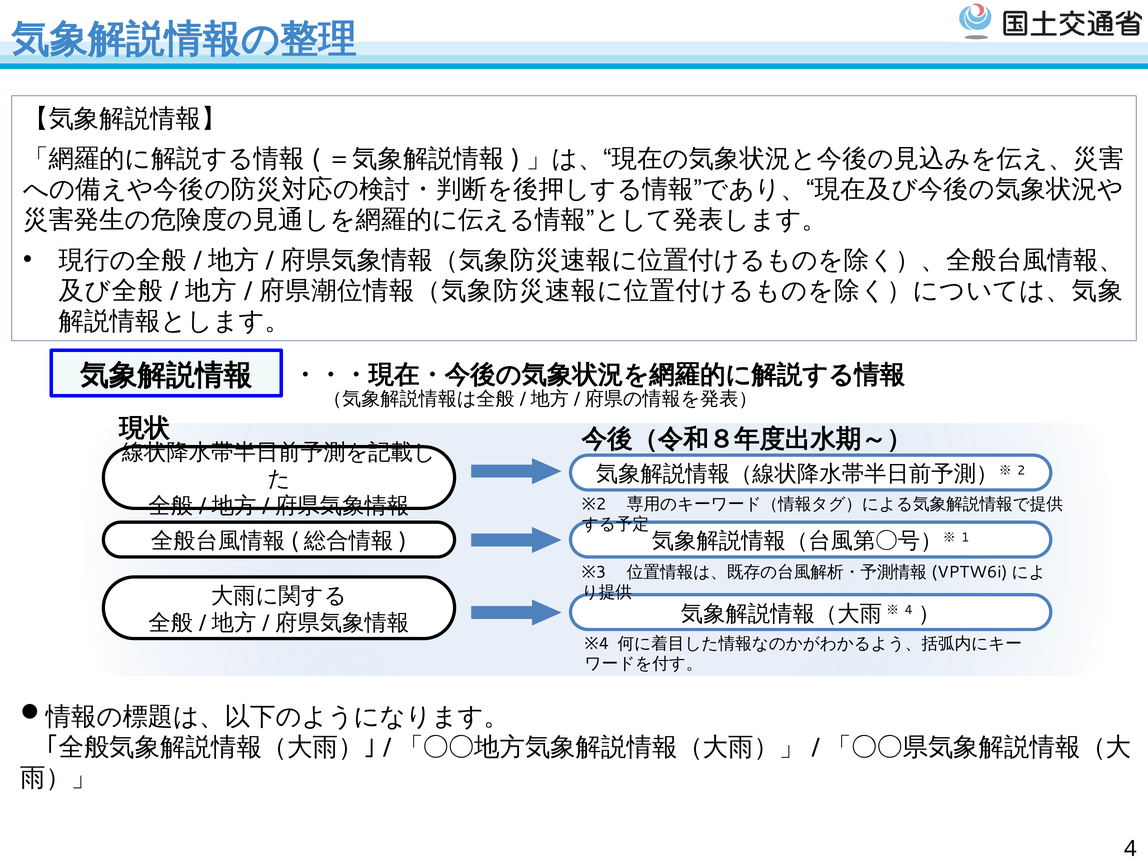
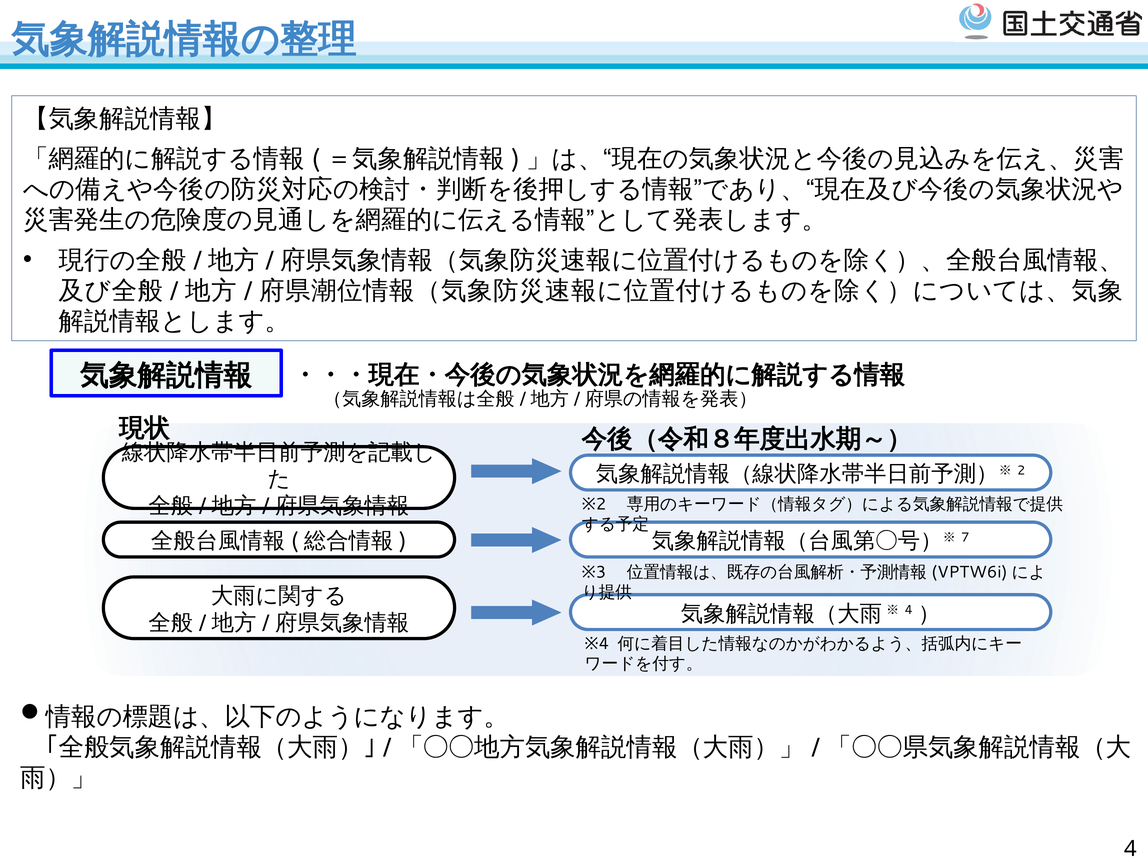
1: 1 -> 7
